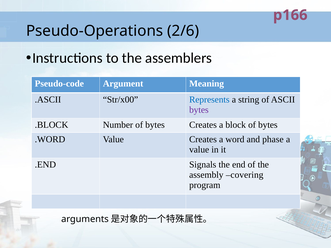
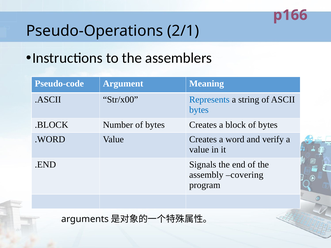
2/6: 2/6 -> 2/1
bytes at (199, 110) colour: purple -> blue
phase: phase -> verify
